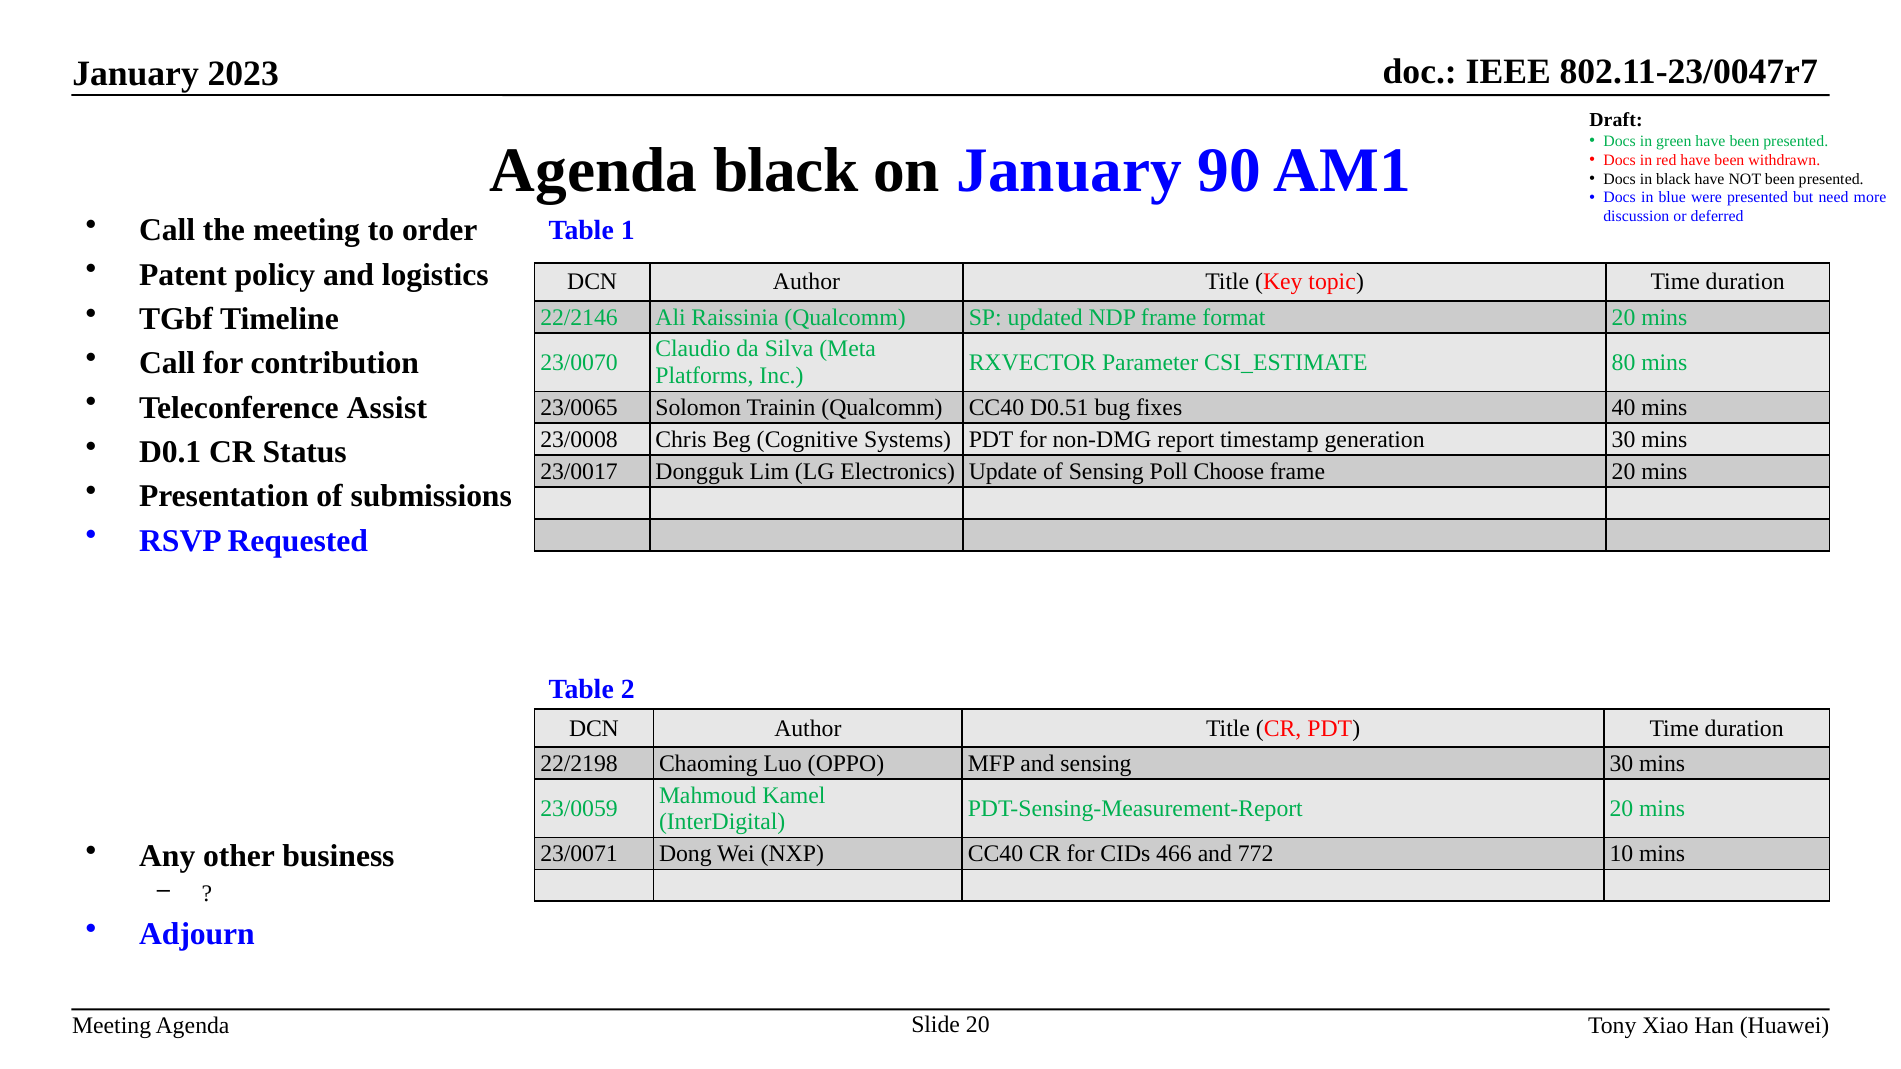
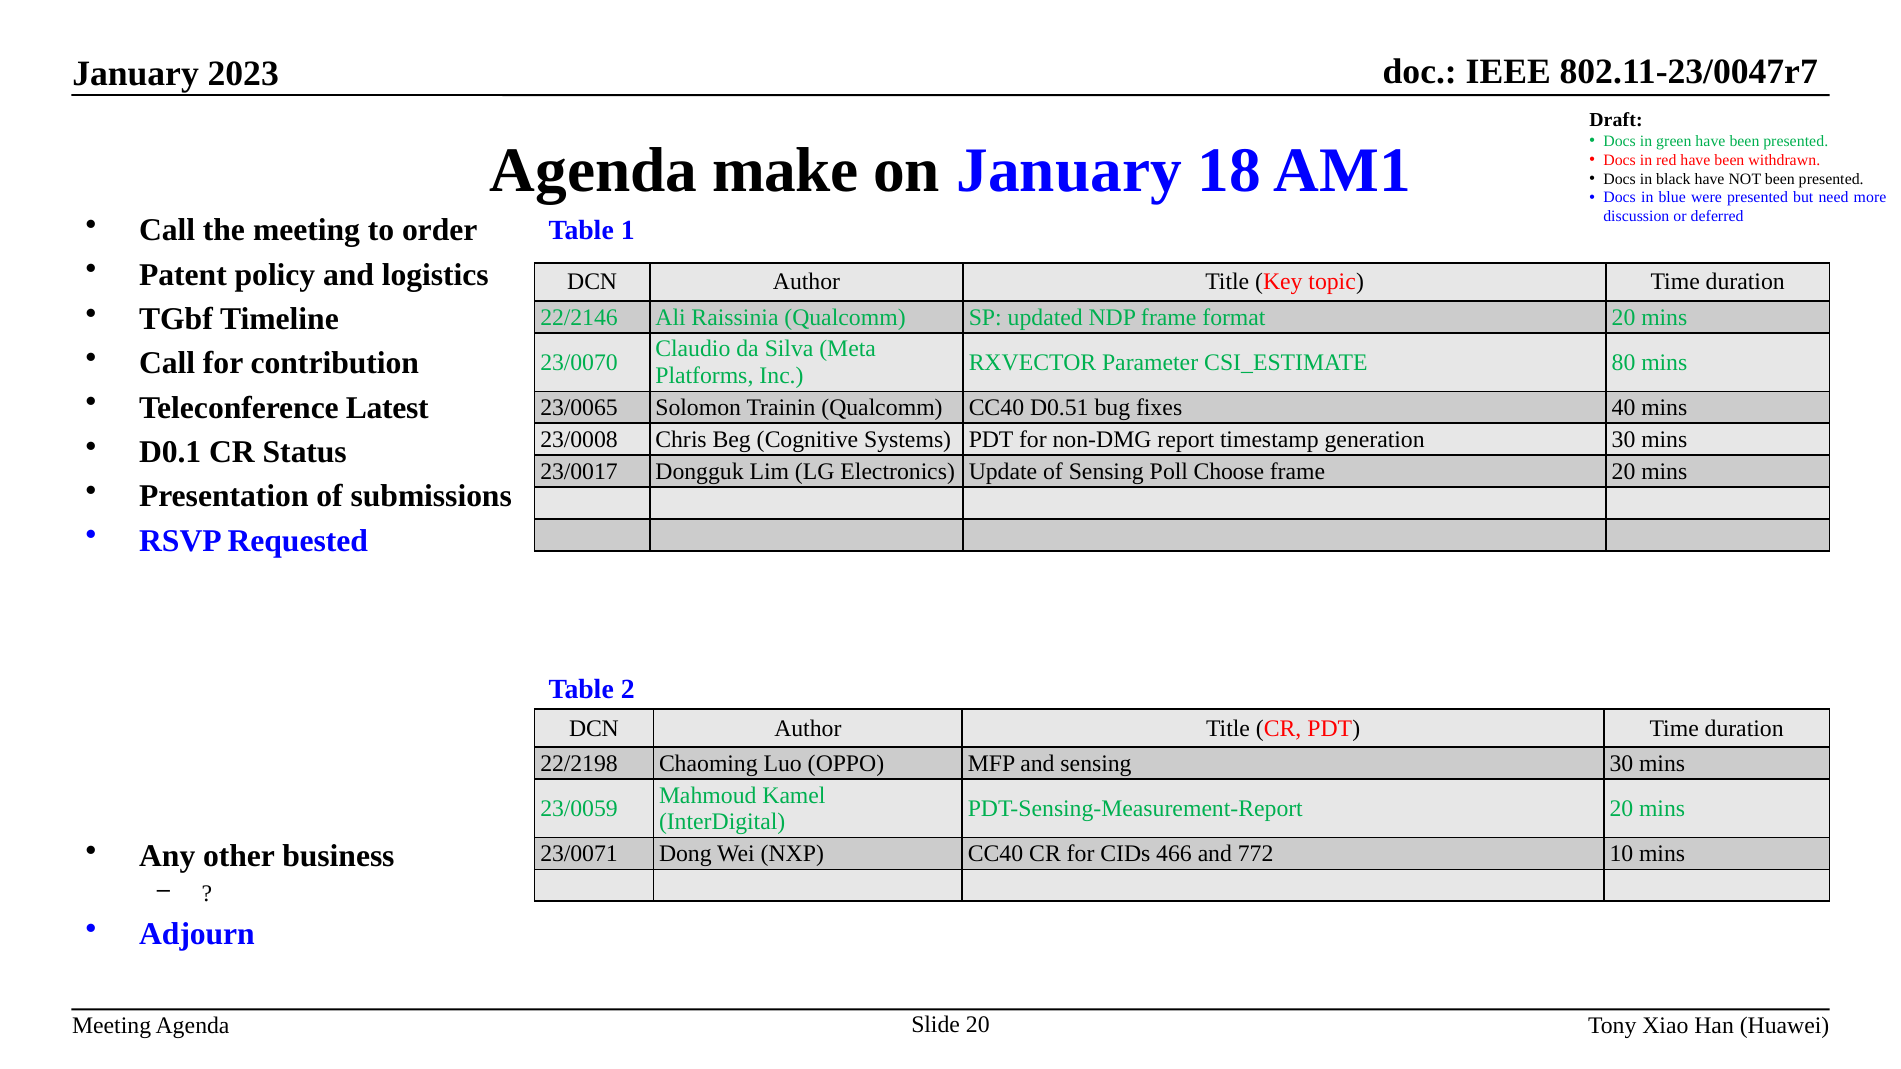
Agenda black: black -> make
90: 90 -> 18
Assist: Assist -> Latest
